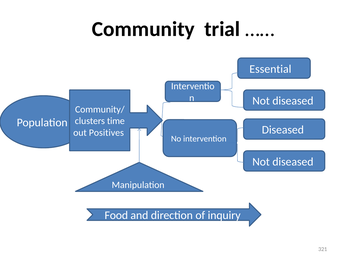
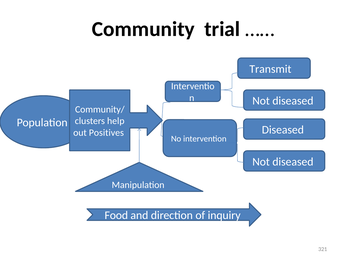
Essential: Essential -> Transmit
time: time -> help
